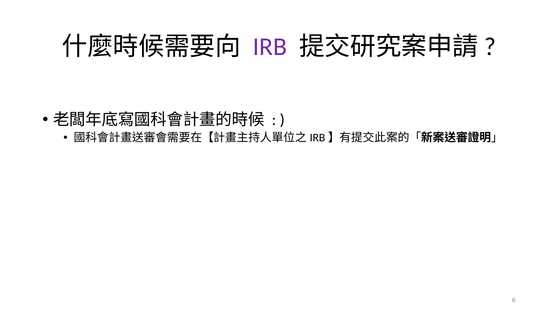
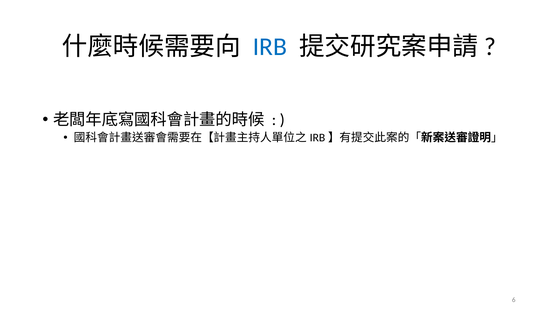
IRB colour: purple -> blue
